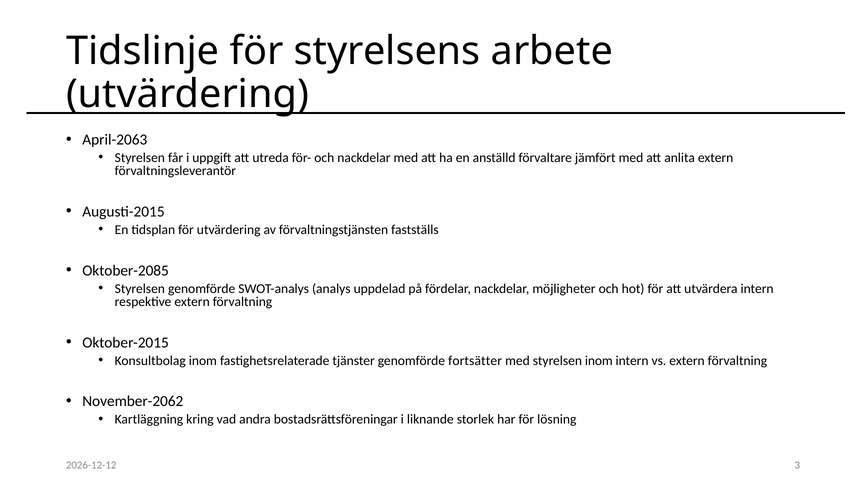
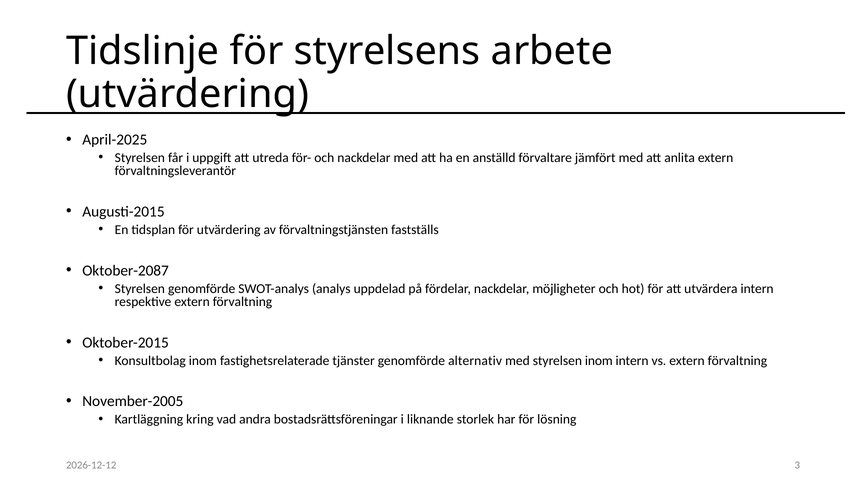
April-2063: April-2063 -> April-2025
Oktober-2085: Oktober-2085 -> Oktober-2087
fortsätter: fortsätter -> alternativ
November-2062: November-2062 -> November-2005
